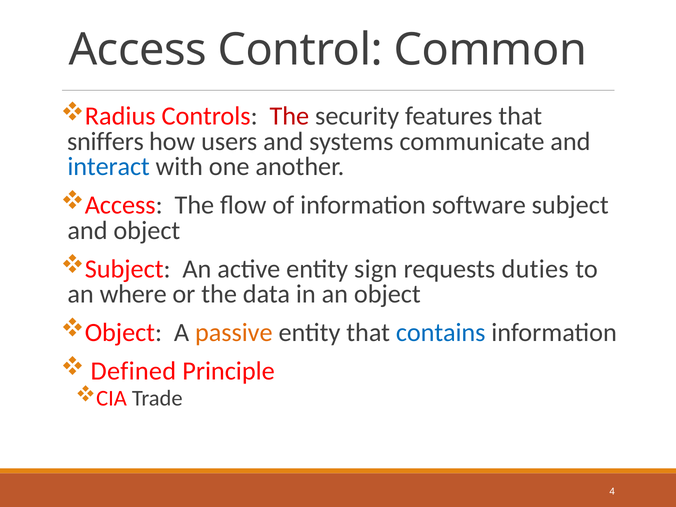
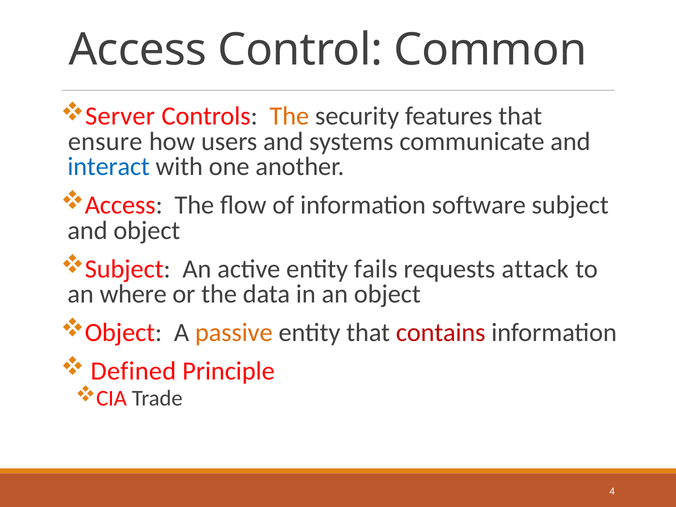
Radius: Radius -> Server
The at (289, 116) colour: red -> orange
sniffers: sniffers -> ensure
sign: sign -> fails
duties: duties -> attack
contains colour: blue -> red
